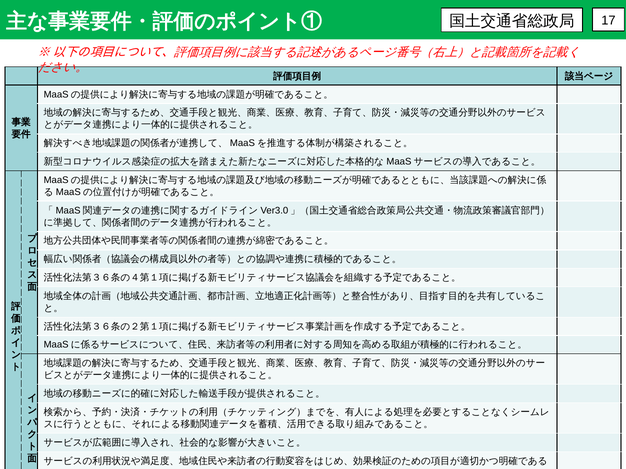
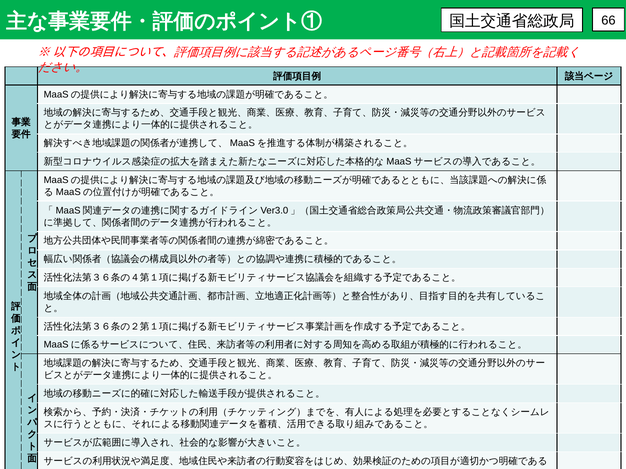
17: 17 -> 66
